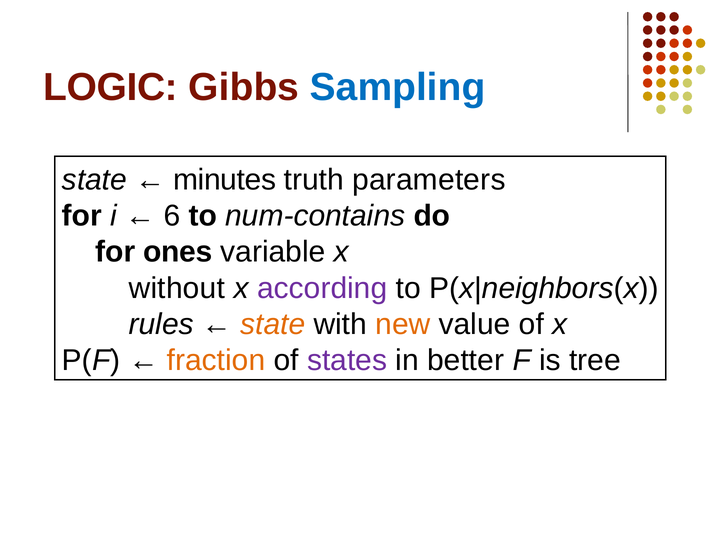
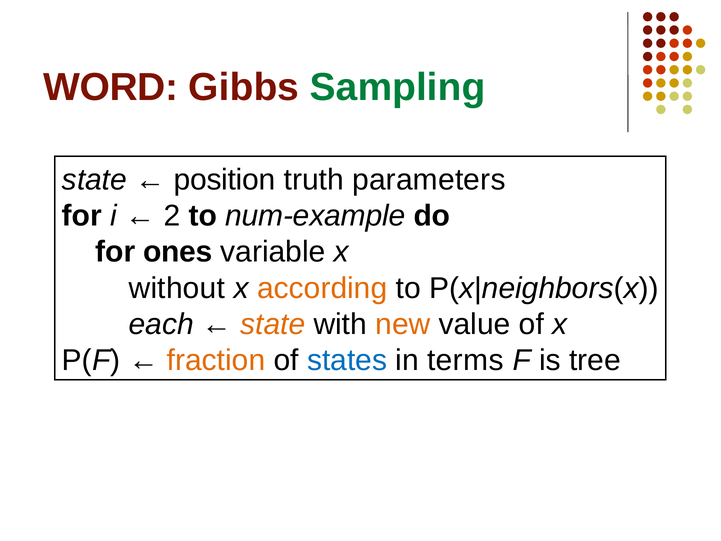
LOGIC: LOGIC -> WORD
Sampling colour: blue -> green
minutes: minutes -> position
6: 6 -> 2
num-contains: num-contains -> num-example
according colour: purple -> orange
rules: rules -> each
states colour: purple -> blue
better: better -> terms
